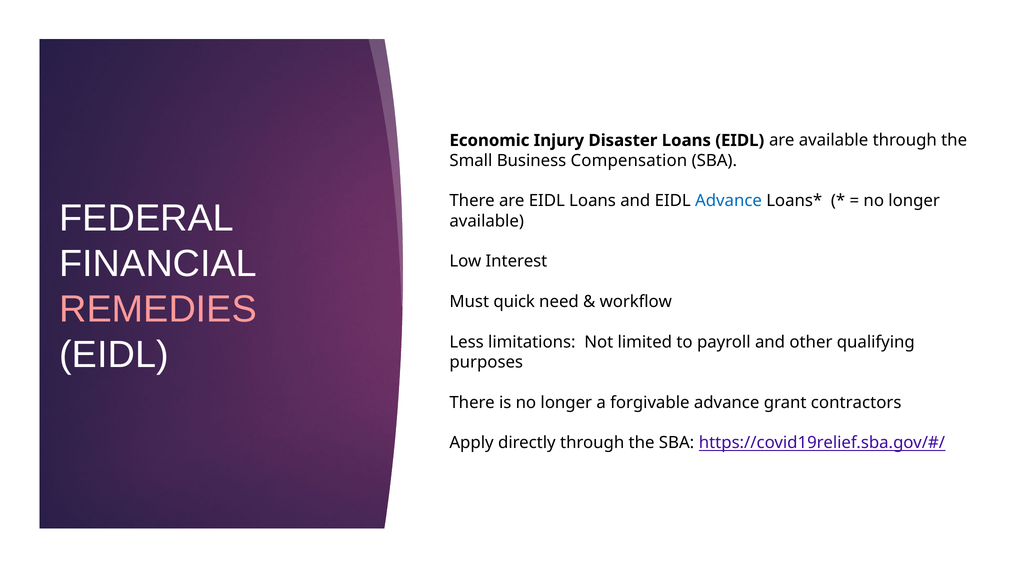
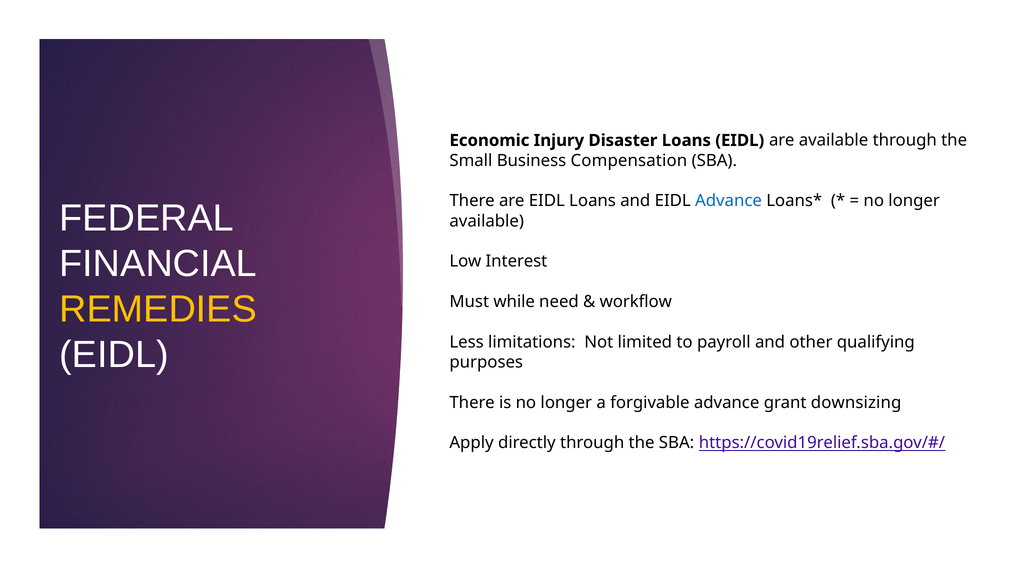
REMEDIES colour: pink -> yellow
quick: quick -> while
contractors: contractors -> downsizing
